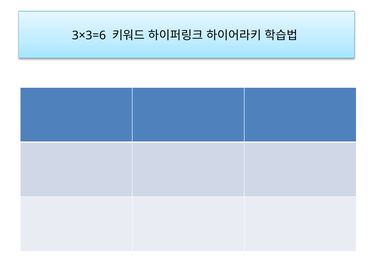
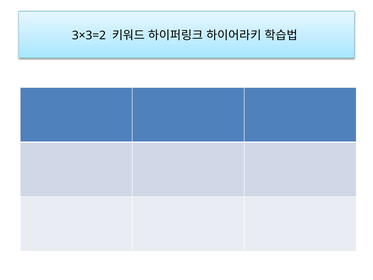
3×3=6: 3×3=6 -> 3×3=2
